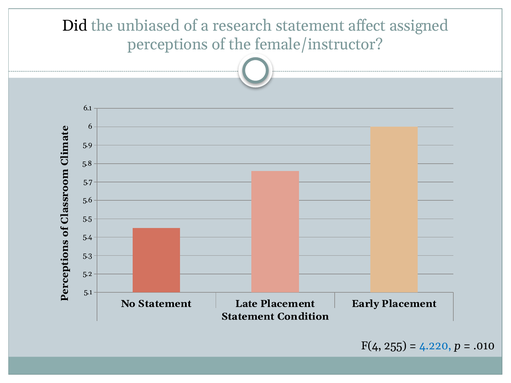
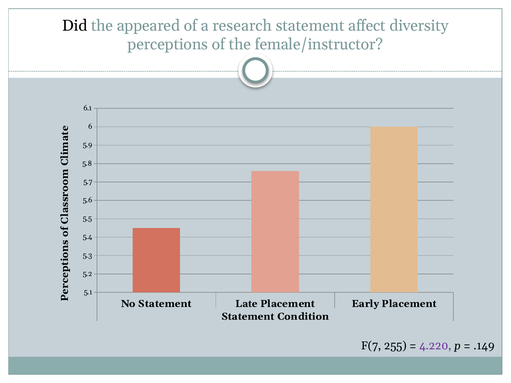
unbiased: unbiased -> appeared
assigned: assigned -> diversity
F(4: F(4 -> F(7
4.220 colour: blue -> purple
.010: .010 -> .149
